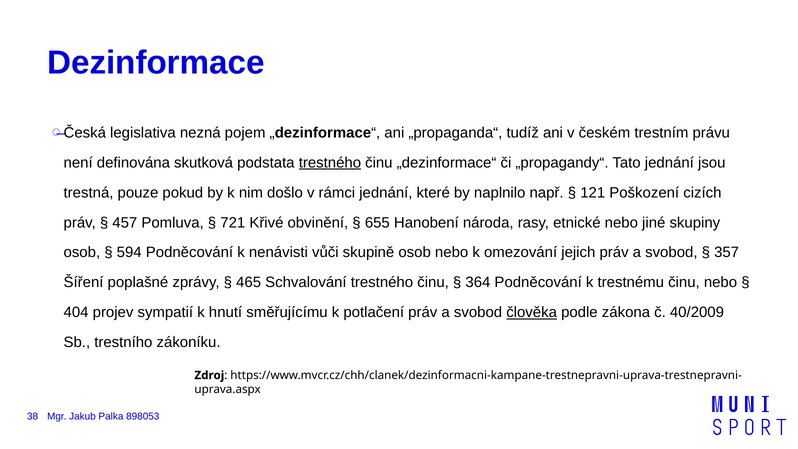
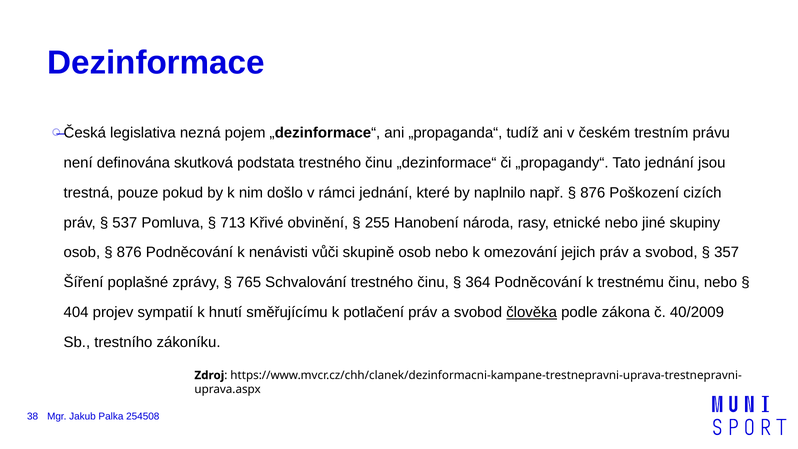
trestného at (330, 163) underline: present -> none
121 at (593, 193): 121 -> 876
457: 457 -> 537
721: 721 -> 713
655: 655 -> 255
594 at (129, 252): 594 -> 876
465: 465 -> 765
898053: 898053 -> 254508
